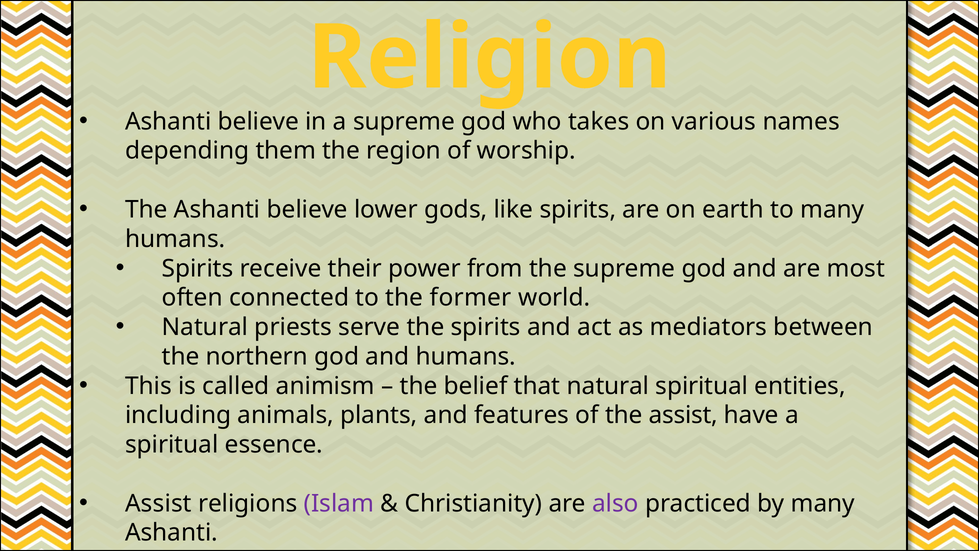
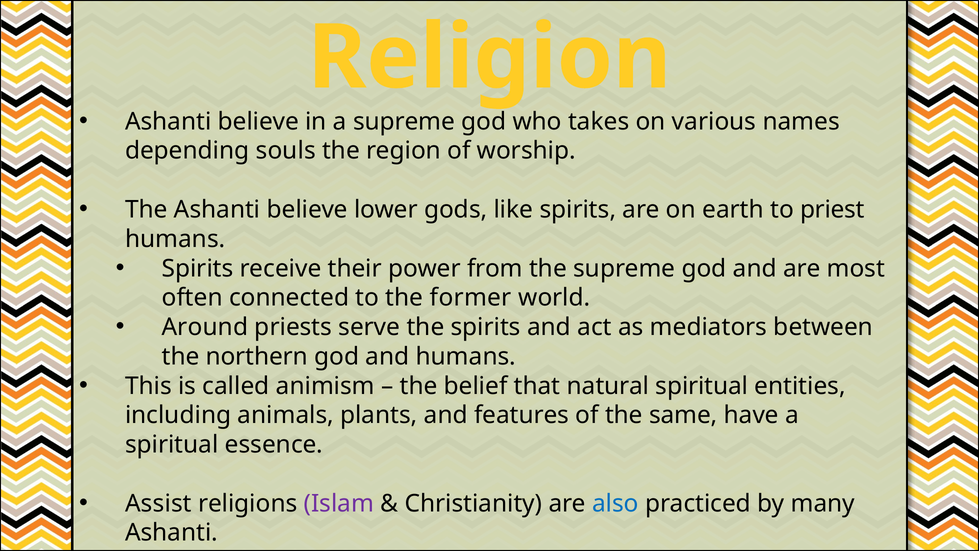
them: them -> souls
to many: many -> priest
Natural at (205, 327): Natural -> Around
the assist: assist -> same
also colour: purple -> blue
